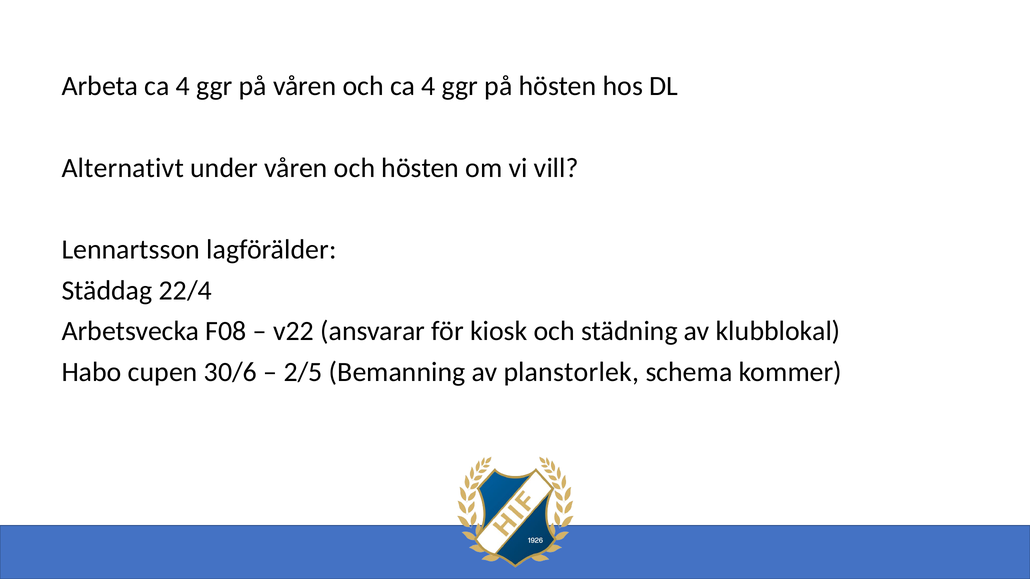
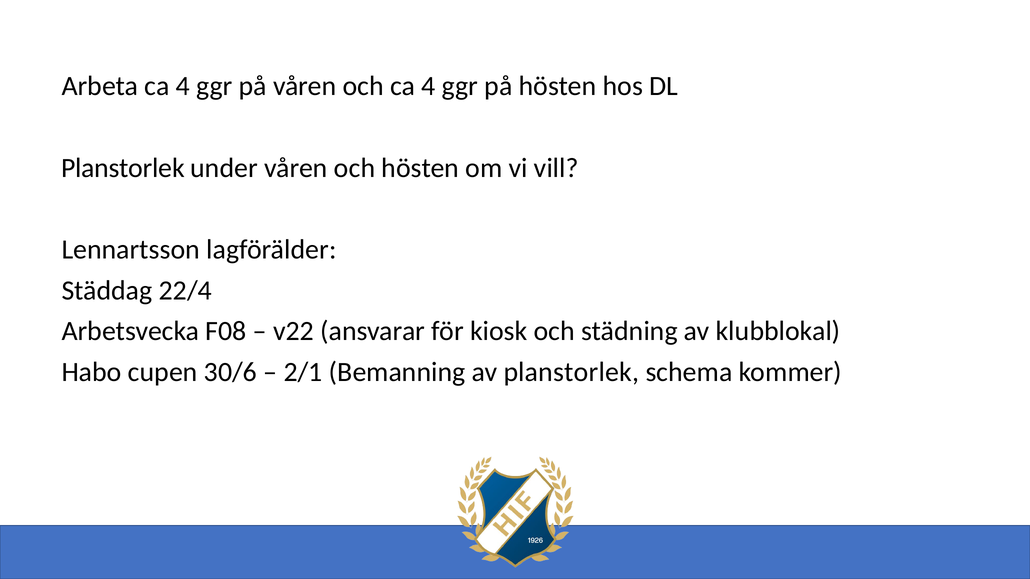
Alternativt at (123, 168): Alternativt -> Planstorlek
2/5: 2/5 -> 2/1
